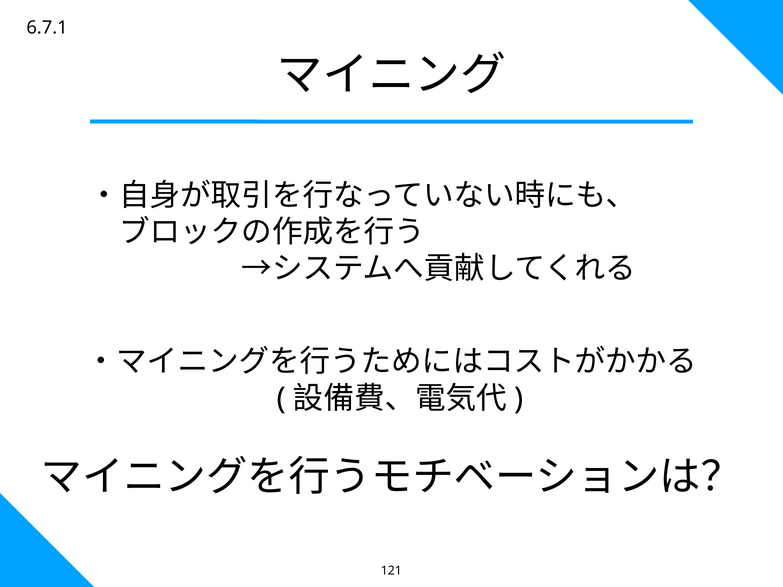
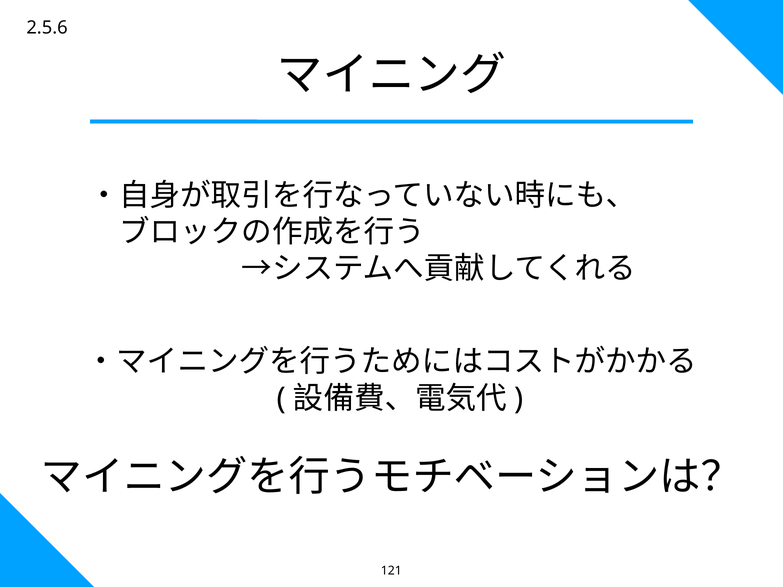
6.7.1: 6.7.1 -> 2.5.6
